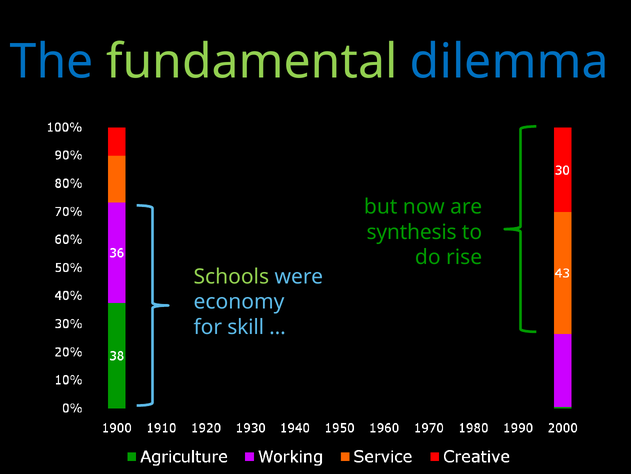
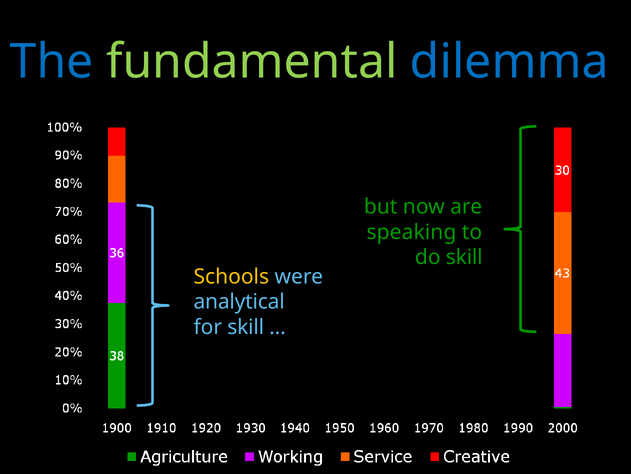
synthesis: synthesis -> speaking
do rise: rise -> skill
Schools colour: light green -> yellow
economy: economy -> analytical
